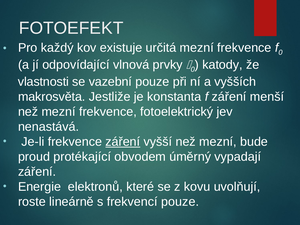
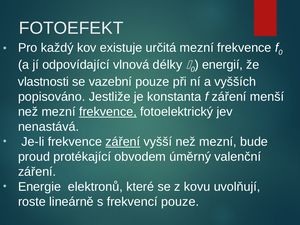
prvky: prvky -> délky
katody: katody -> energií
makrosvěta: makrosvěta -> popisováno
frekvence at (108, 112) underline: none -> present
vypadají: vypadají -> valenční
